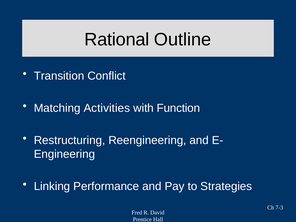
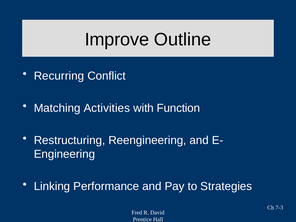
Rational: Rational -> Improve
Transition: Transition -> Recurring
